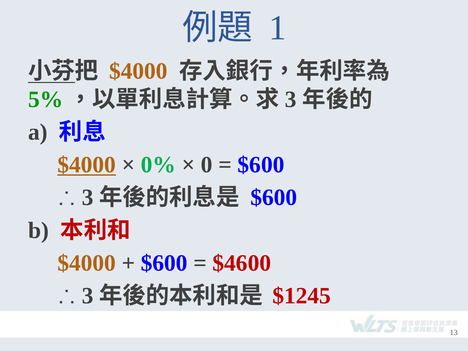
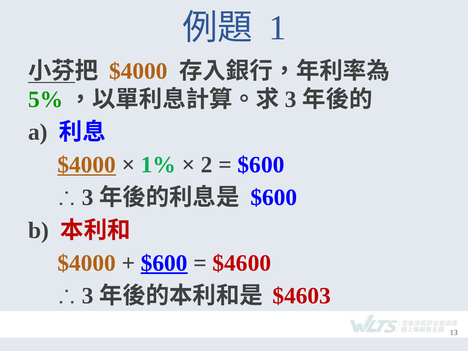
0%: 0% -> 1%
0: 0 -> 2
$600 at (164, 263) underline: none -> present
$1245: $1245 -> $4603
